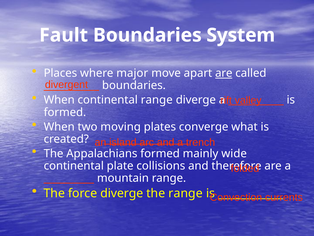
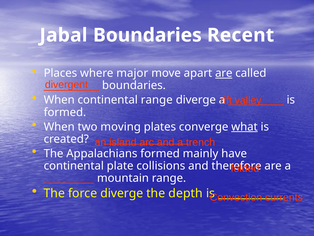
Fault: Fault -> Jabal
System: System -> Recent
what underline: none -> present
wide: wide -> have
the range: range -> depth
